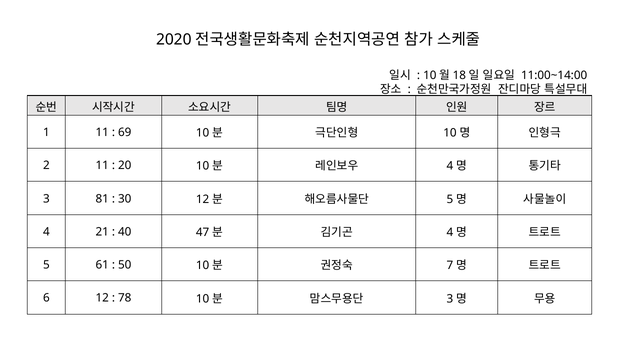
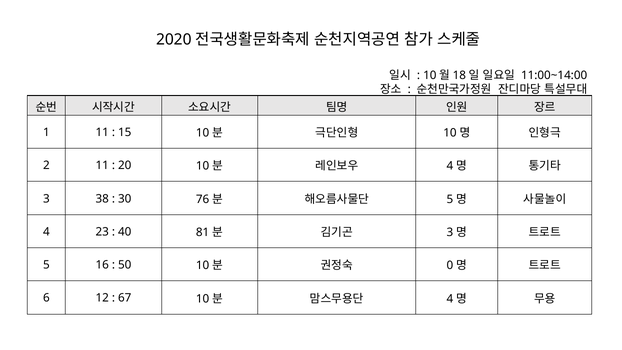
69: 69 -> 15
81: 81 -> 38
30 12: 12 -> 76
21: 21 -> 23
47: 47 -> 81
4 at (450, 232): 4 -> 3
61: 61 -> 16
7: 7 -> 0
78: 78 -> 67
3 at (450, 299): 3 -> 4
